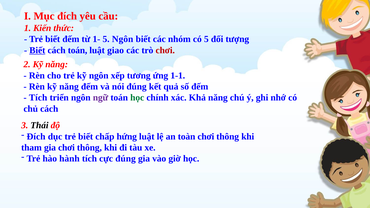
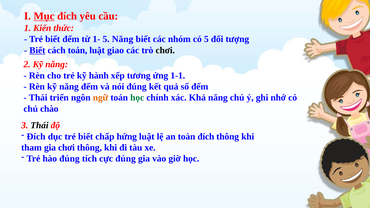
Mục underline: none -> present
5 Ngôn: Ngôn -> Năng
chơi at (165, 50) colour: red -> black
kỹ ngôn: ngôn -> hành
Tích at (38, 98): Tích -> Thái
ngữ colour: purple -> orange
chủ cách: cách -> chào
toàn chơi: chơi -> đích
hào hành: hành -> đúng
